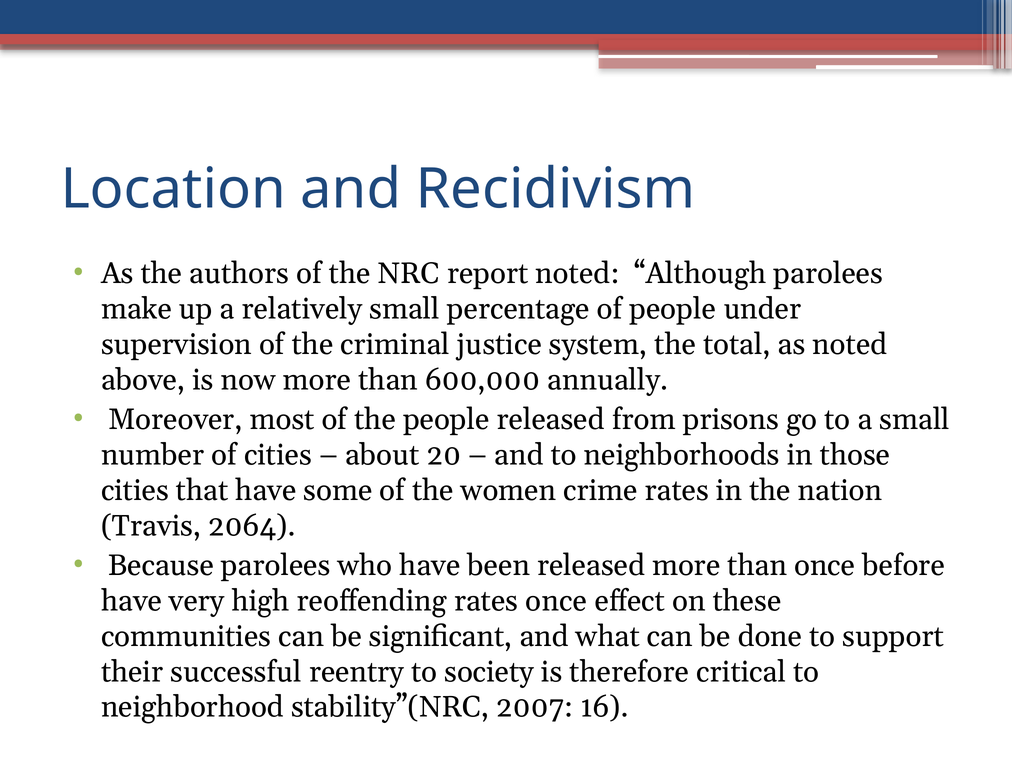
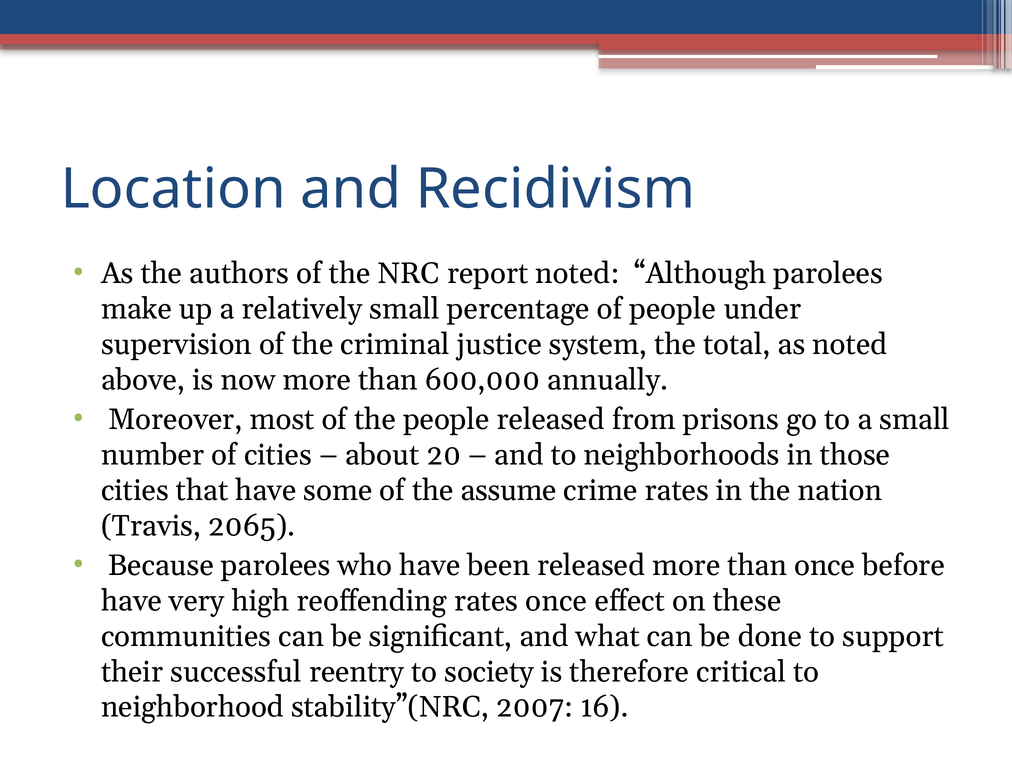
women: women -> assume
2064: 2064 -> 2065
